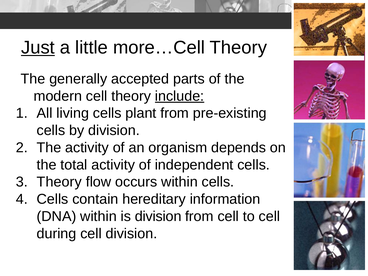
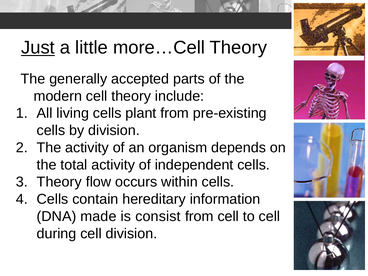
include underline: present -> none
DNA within: within -> made
is division: division -> consist
